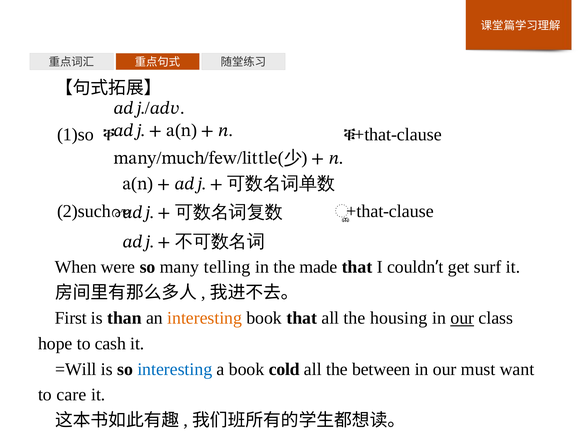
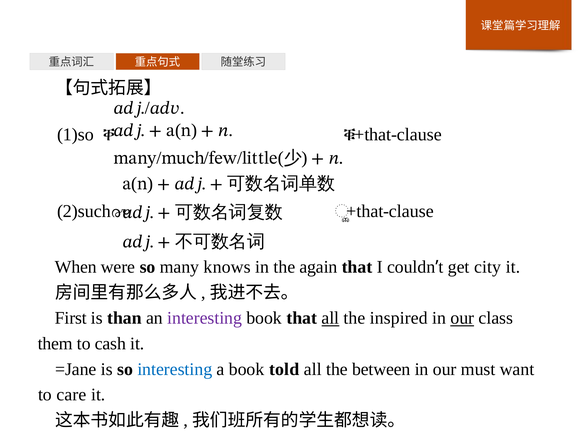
telling: telling -> knows
made: made -> again
surf: surf -> city
interesting at (205, 318) colour: orange -> purple
all at (330, 318) underline: none -> present
housing: housing -> inspired
hope: hope -> them
=Will: =Will -> =Jane
cold: cold -> told
